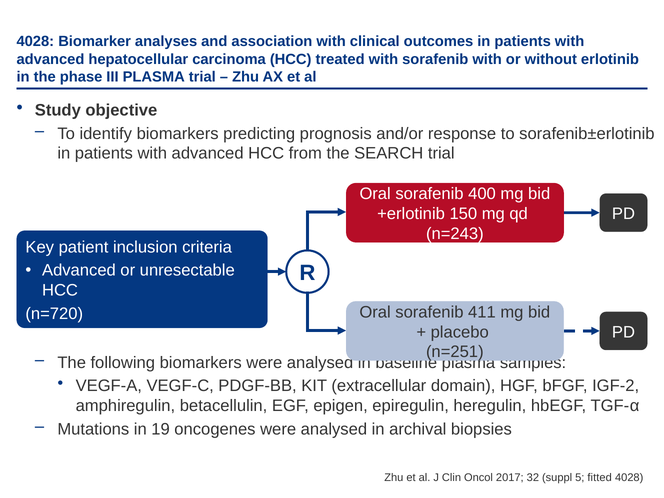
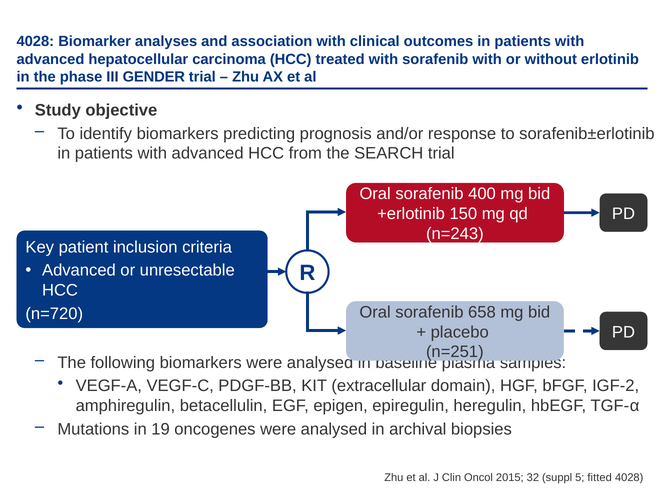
III PLASMA: PLASMA -> GENDER
411: 411 -> 658
2017: 2017 -> 2015
